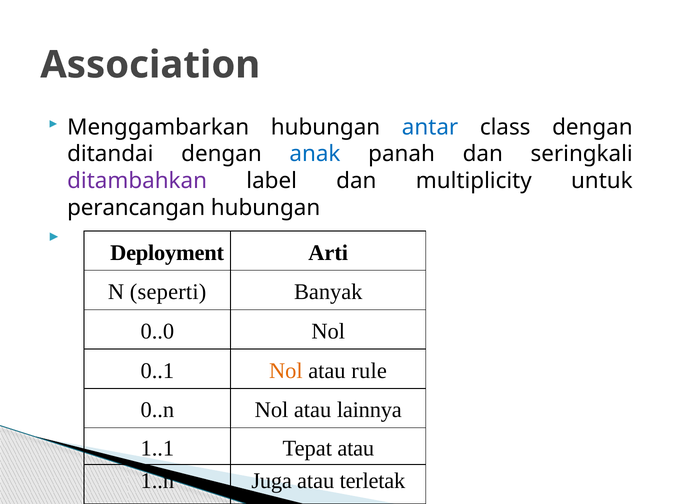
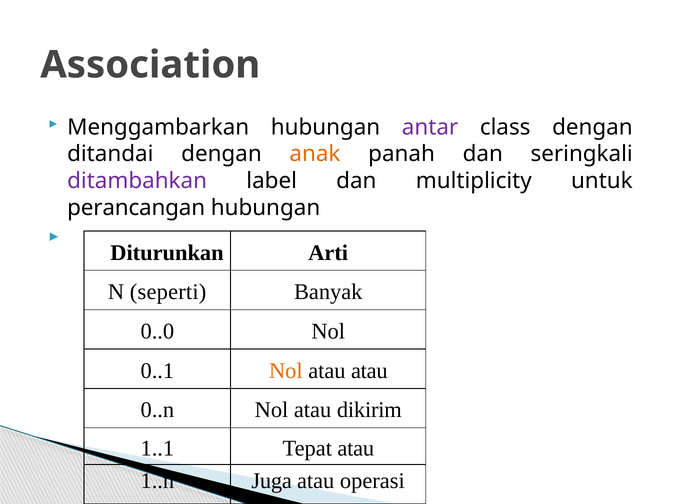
antar colour: blue -> purple
anak colour: blue -> orange
Deployment: Deployment -> Diturunkan
atau rule: rule -> atau
lainnya: lainnya -> dikirim
terletak: terletak -> operasi
